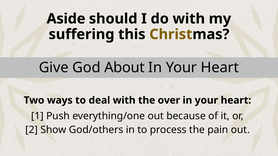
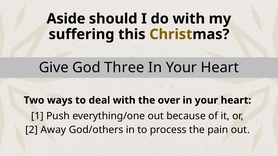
About: About -> Three
Show: Show -> Away
